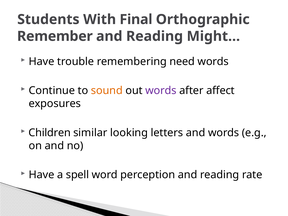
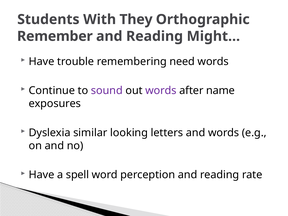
Final: Final -> They
sound colour: orange -> purple
affect: affect -> name
Children: Children -> Dyslexia
